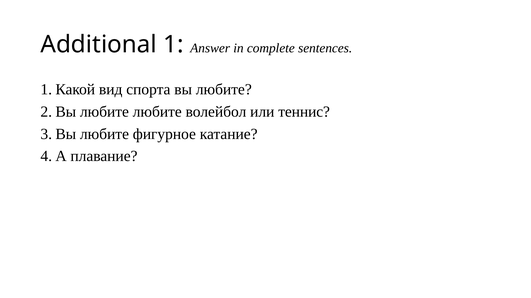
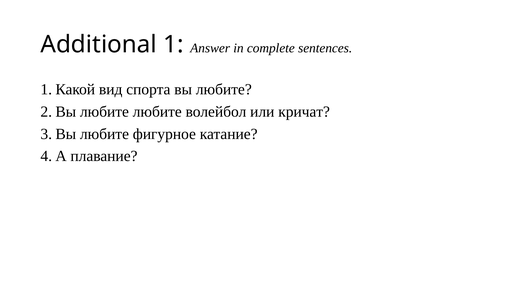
теннис: теннис -> кричат
